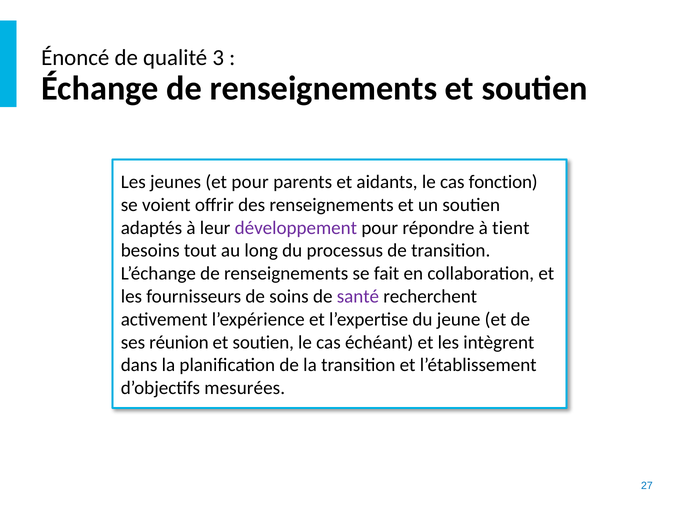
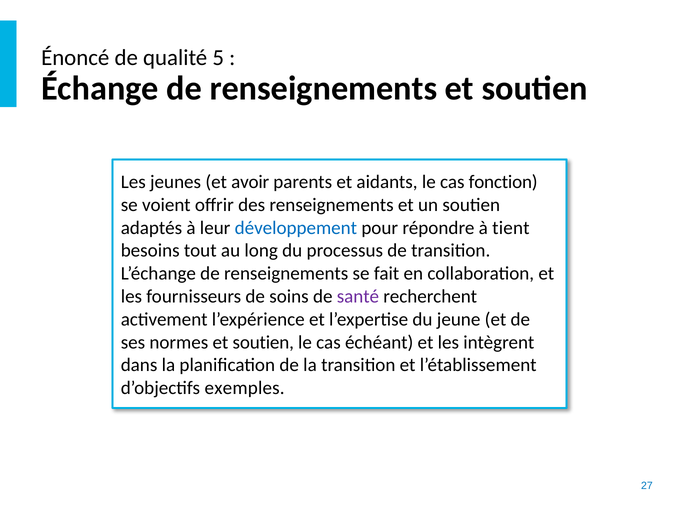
3: 3 -> 5
et pour: pour -> avoir
développement colour: purple -> blue
réunion: réunion -> normes
mesurées: mesurées -> exemples
